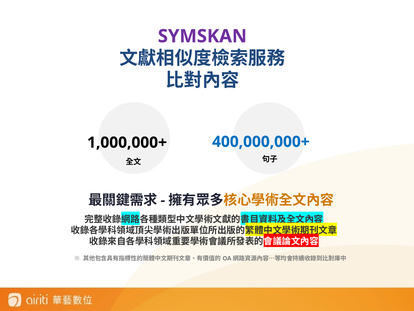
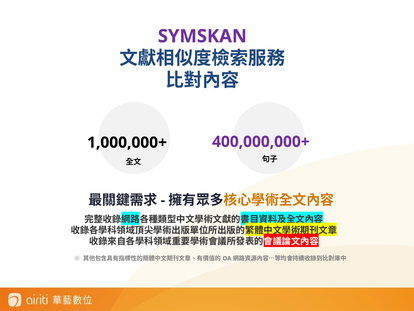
400,000,000+ colour: blue -> purple
